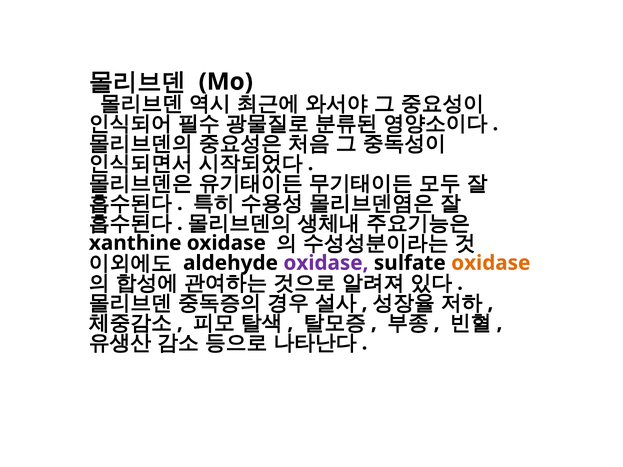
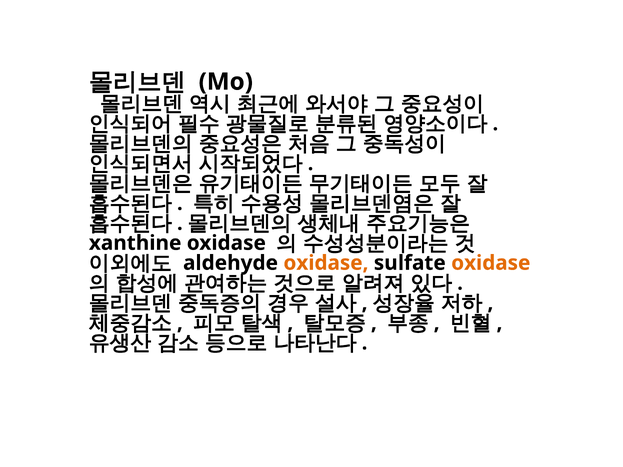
oxidase at (326, 263) colour: purple -> orange
